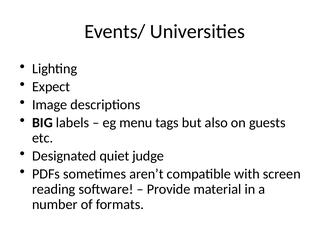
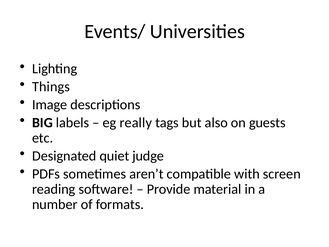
Expect: Expect -> Things
menu: menu -> really
